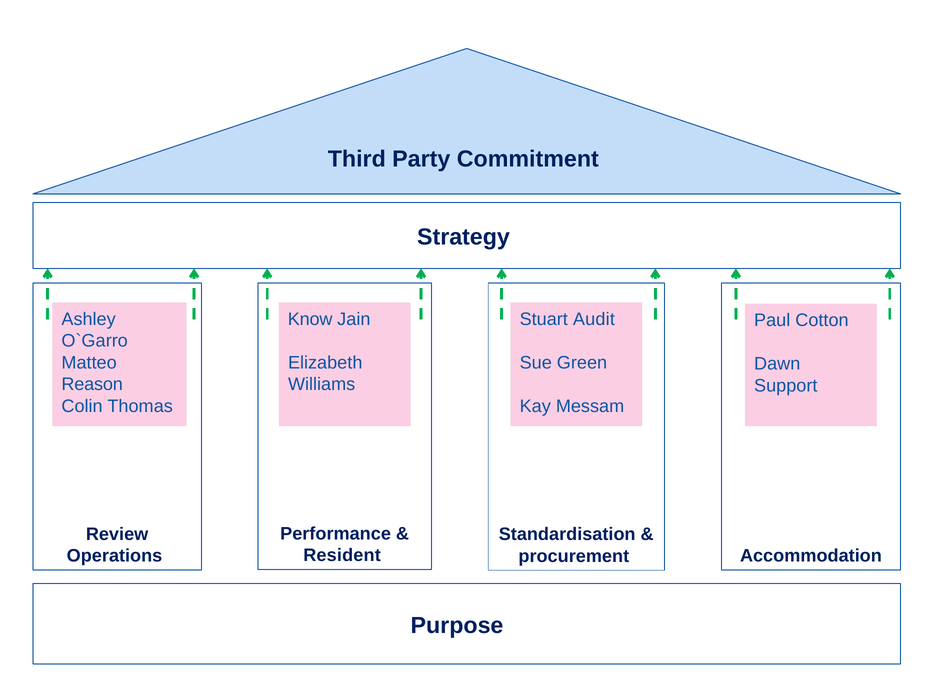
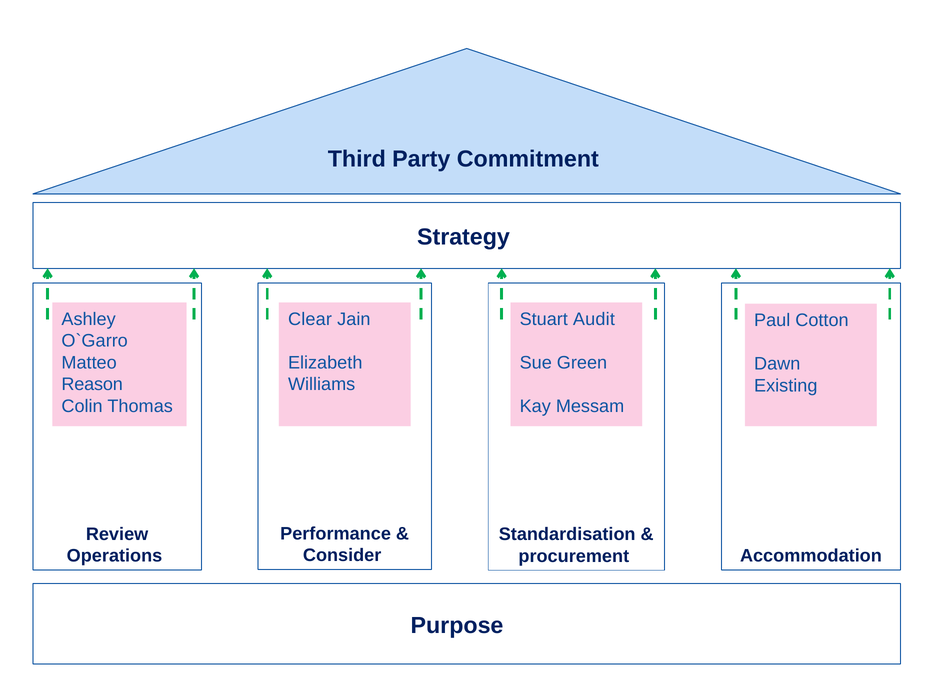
Know: Know -> Clear
Support: Support -> Existing
Resident: Resident -> Consider
